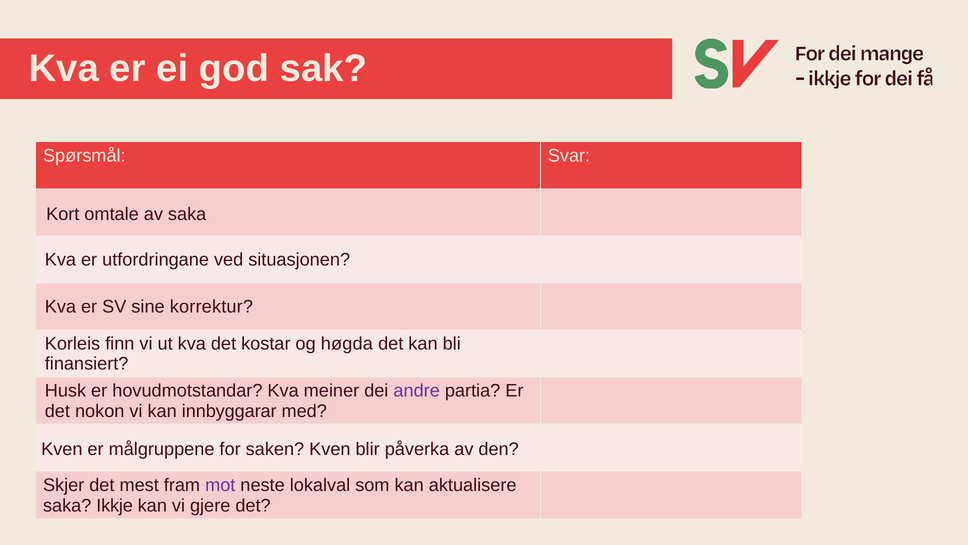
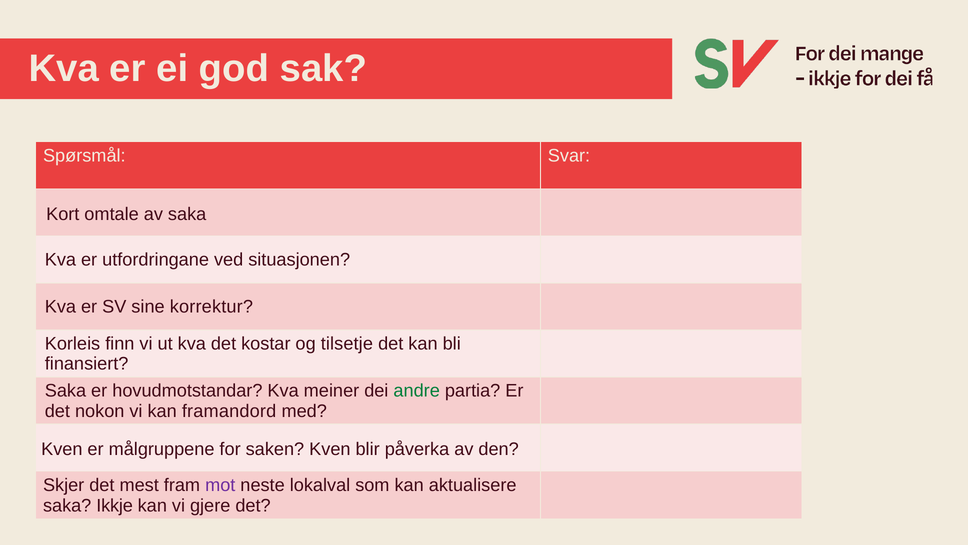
høgda: høgda -> tilsetje
Husk at (65, 390): Husk -> Saka
andre colour: purple -> green
innbyggarar: innbyggarar -> framandord
